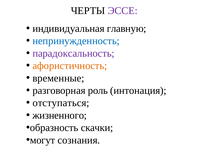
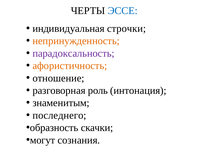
ЭССЕ colour: purple -> blue
главную: главную -> строчки
непринужденность colour: blue -> orange
временные: временные -> отношение
отступаться: отступаться -> знаменитым
жизненного: жизненного -> последнего
